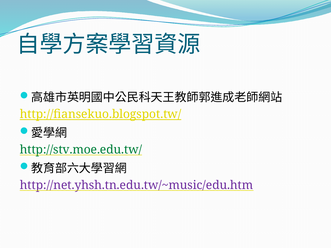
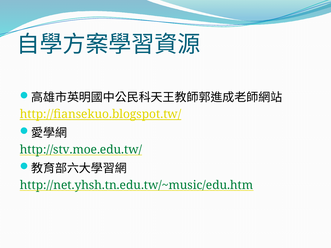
http://net.yhsh.tn.edu.tw/~music/edu.htm colour: purple -> green
